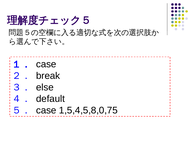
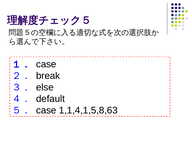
1,5,4,5,8,0,75: 1,5,4,5,8,0,75 -> 1,1,4,1,5,8,63
